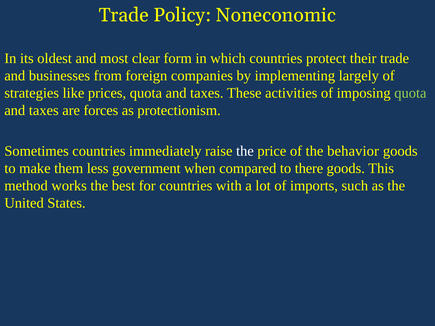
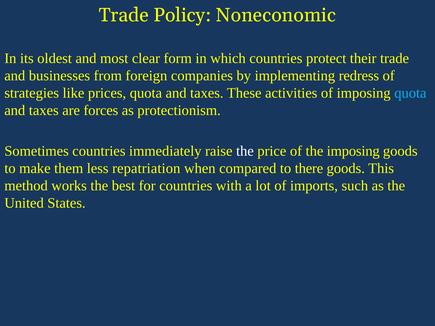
largely: largely -> redress
quota at (410, 93) colour: light green -> light blue
the behavior: behavior -> imposing
government: government -> repatriation
